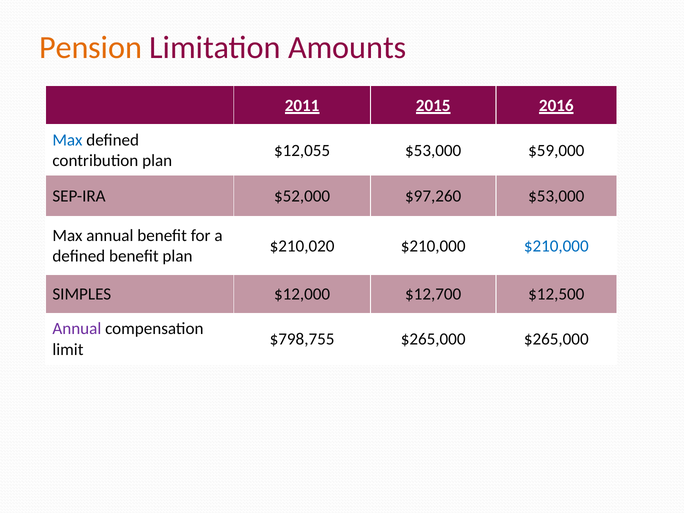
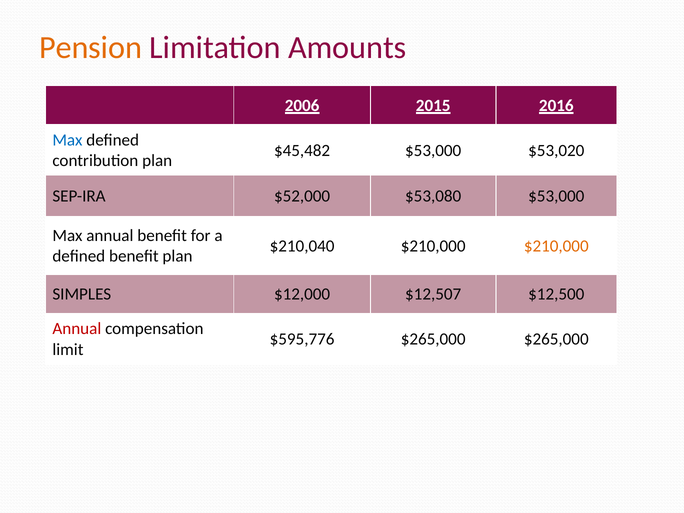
2011: 2011 -> 2006
$12,055: $12,055 -> $45,482
$59,000: $59,000 -> $53,020
$97,260: $97,260 -> $53,080
$210,020: $210,020 -> $210,040
$210,000 at (556, 246) colour: blue -> orange
$12,700: $12,700 -> $12,507
Annual at (77, 329) colour: purple -> red
$798,755: $798,755 -> $595,776
